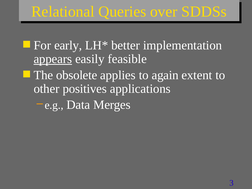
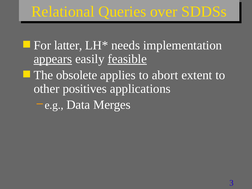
early: early -> latter
better: better -> needs
feasible underline: none -> present
again: again -> abort
